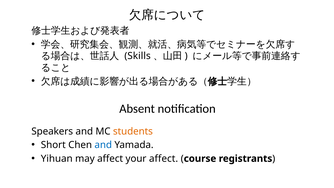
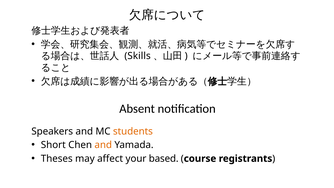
and at (103, 145) colour: blue -> orange
Yihuan: Yihuan -> Theses
your affect: affect -> based
